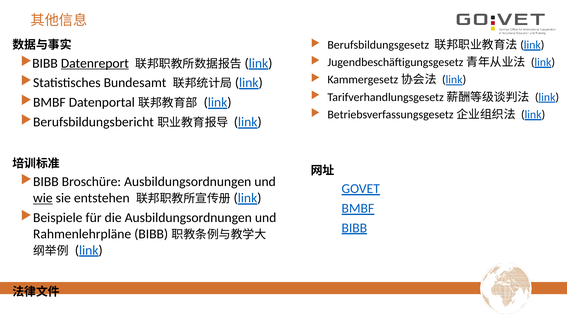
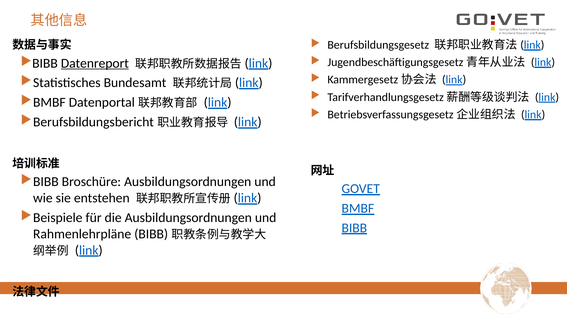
wie underline: present -> none
